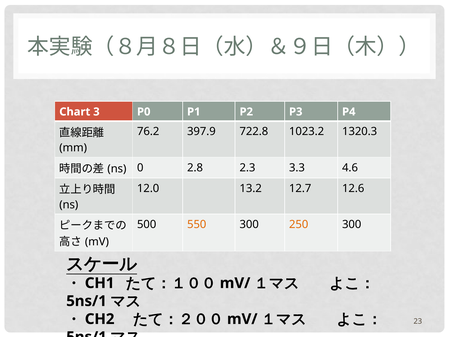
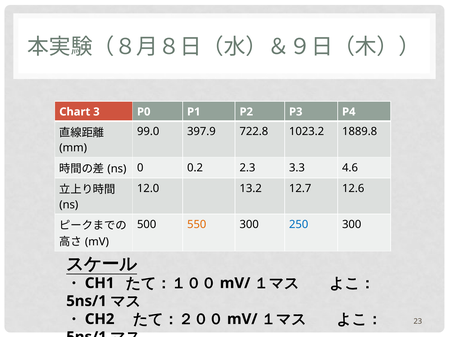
76.2: 76.2 -> 99.0
1320.3: 1320.3 -> 1889.8
2.8: 2.8 -> 0.2
250 colour: orange -> blue
